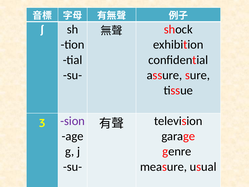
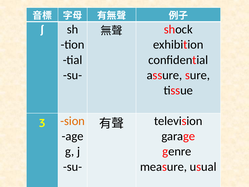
sion colour: purple -> orange
